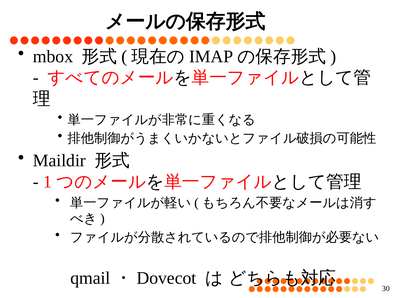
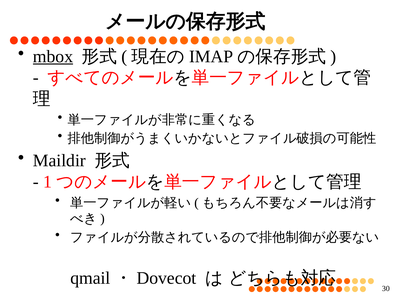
mbox underline: none -> present
